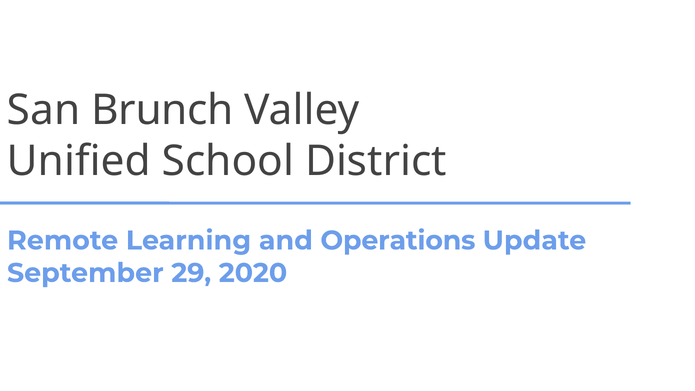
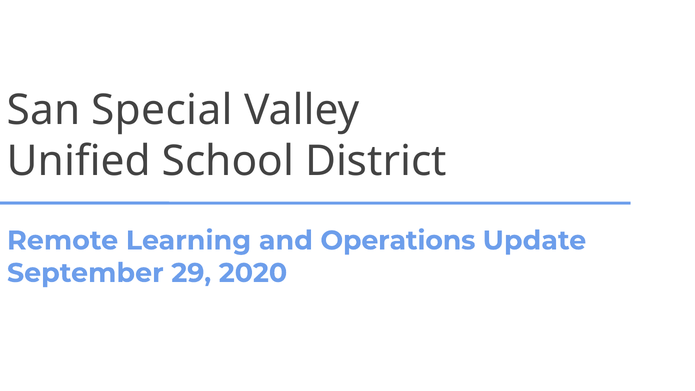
Brunch: Brunch -> Special
